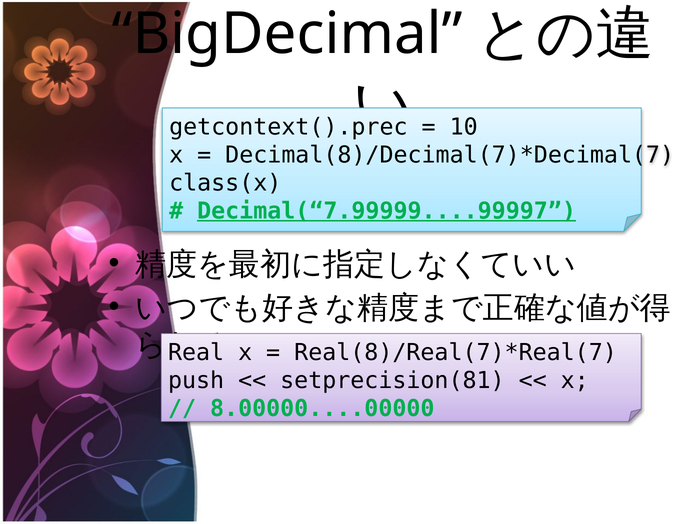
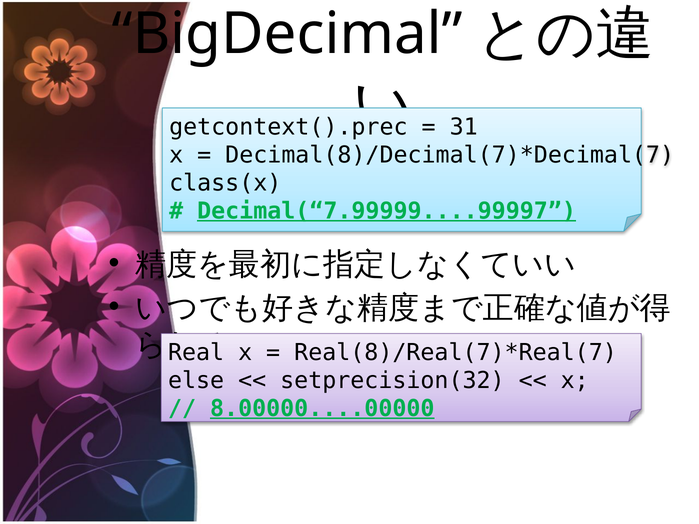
10: 10 -> 31
push: push -> else
setprecision(81: setprecision(81 -> setprecision(32
8.00000....00000 underline: none -> present
